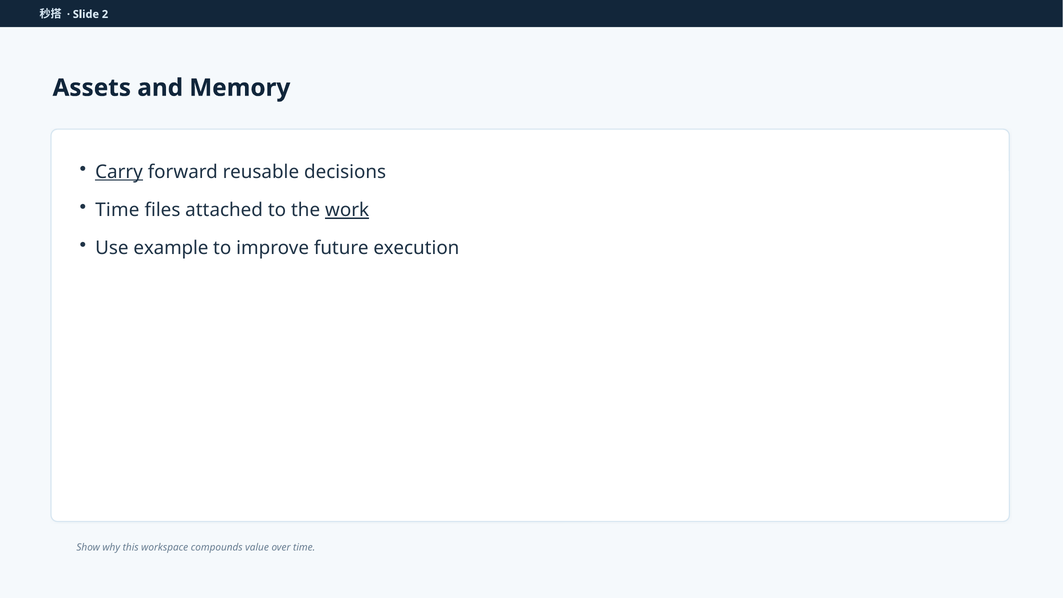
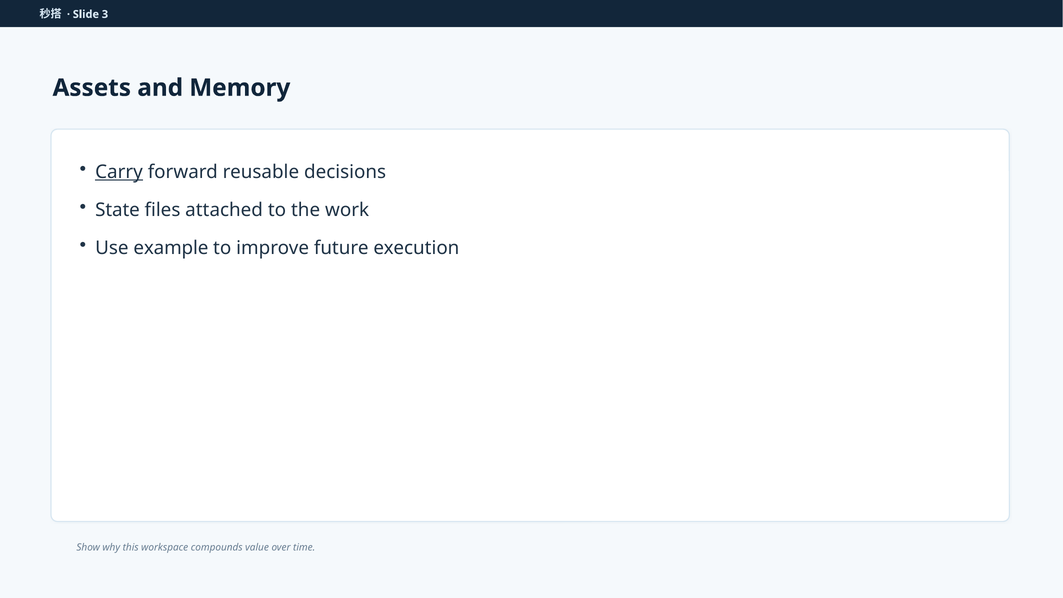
2: 2 -> 3
Time at (117, 210): Time -> State
work underline: present -> none
